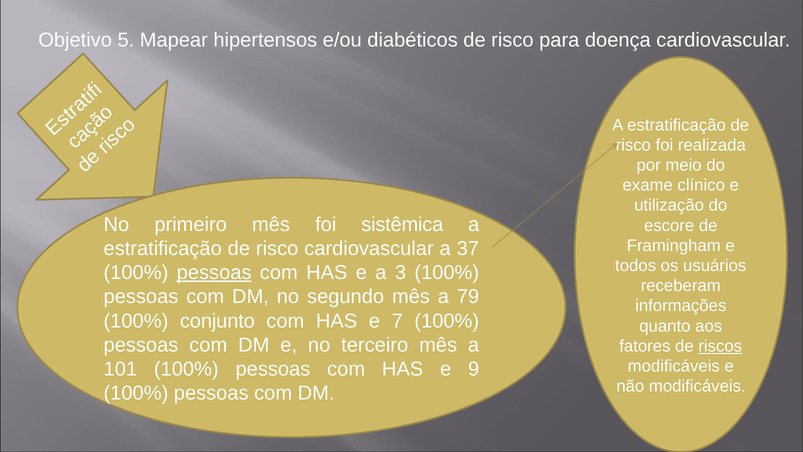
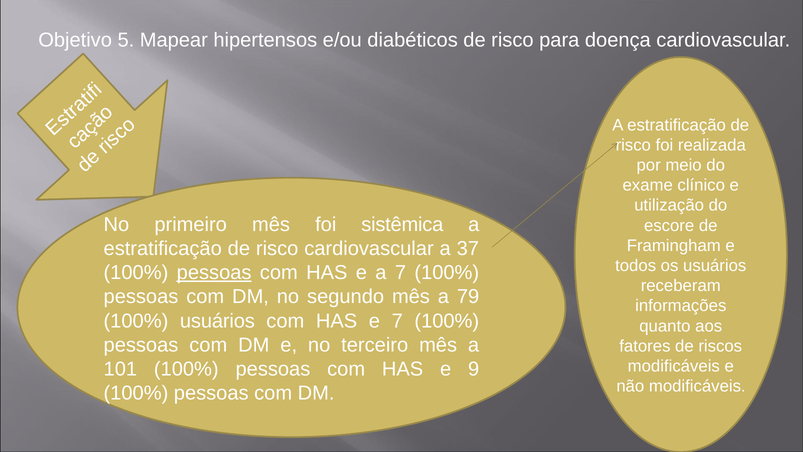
a 3: 3 -> 7
100% conjunto: conjunto -> usuários
riscos underline: present -> none
